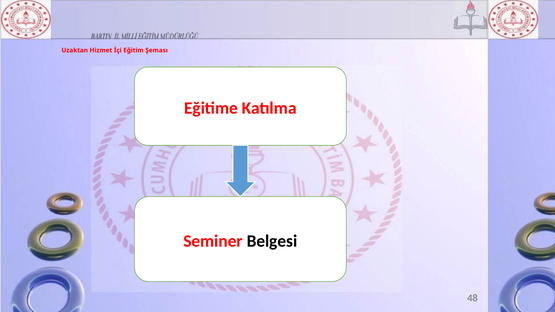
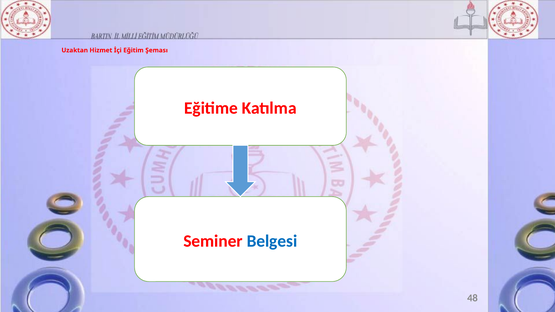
Belgesi colour: black -> blue
